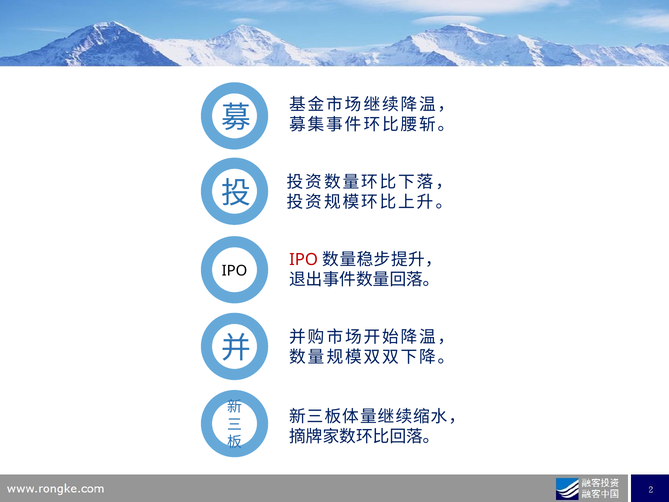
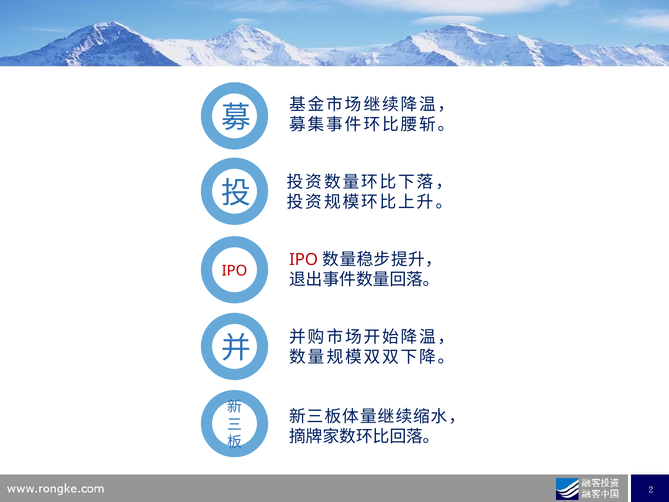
IPO at (235, 271) colour: black -> red
